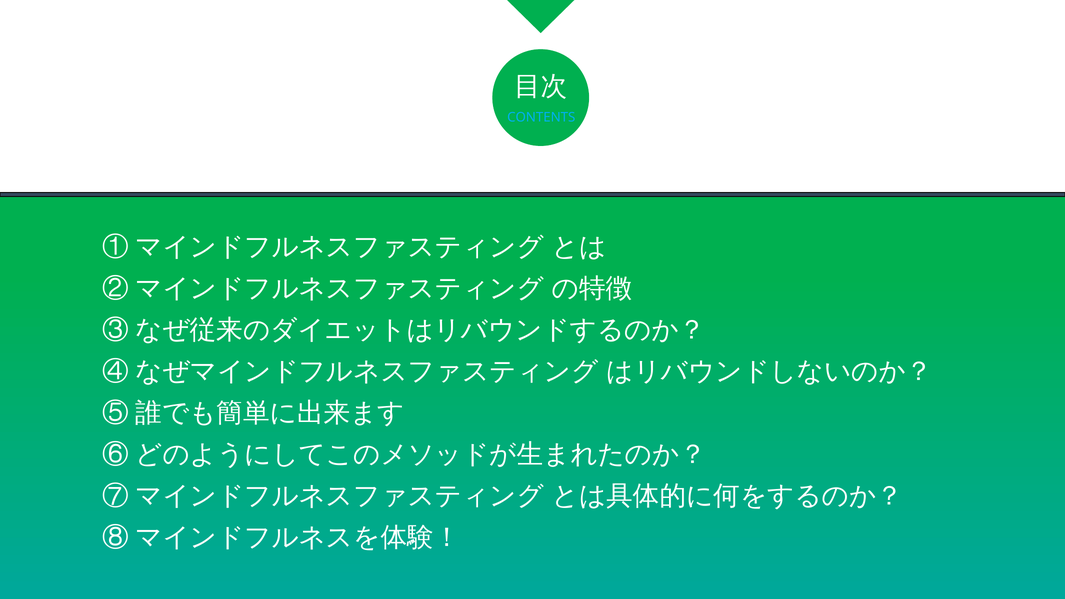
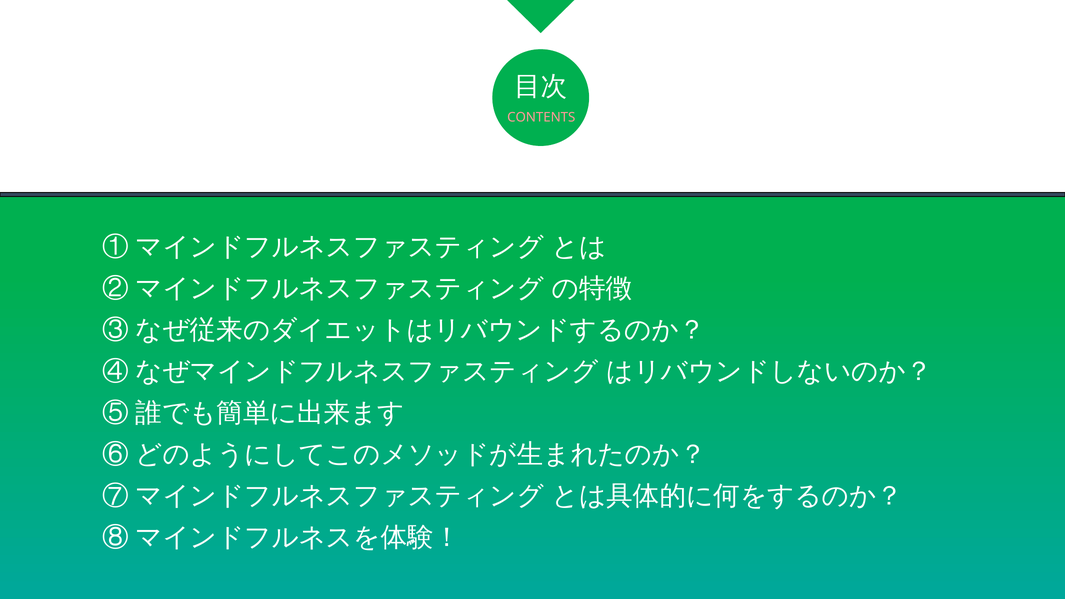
CONTENTS colour: light blue -> pink
